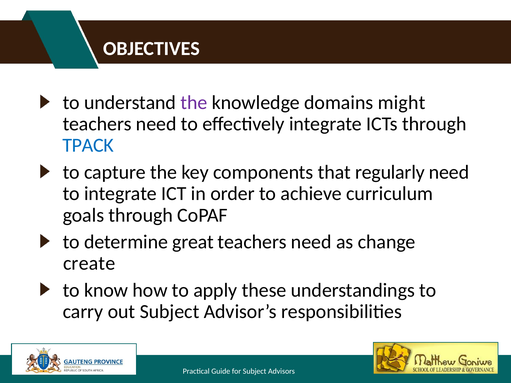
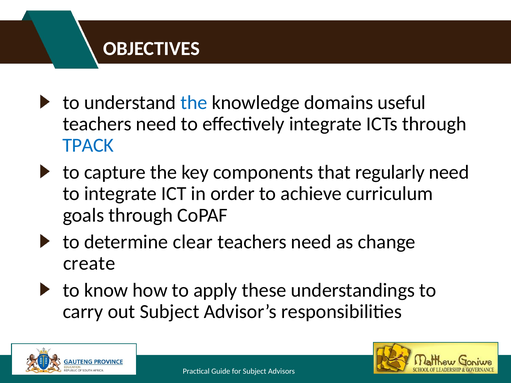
the at (194, 103) colour: purple -> blue
might: might -> useful
great: great -> clear
